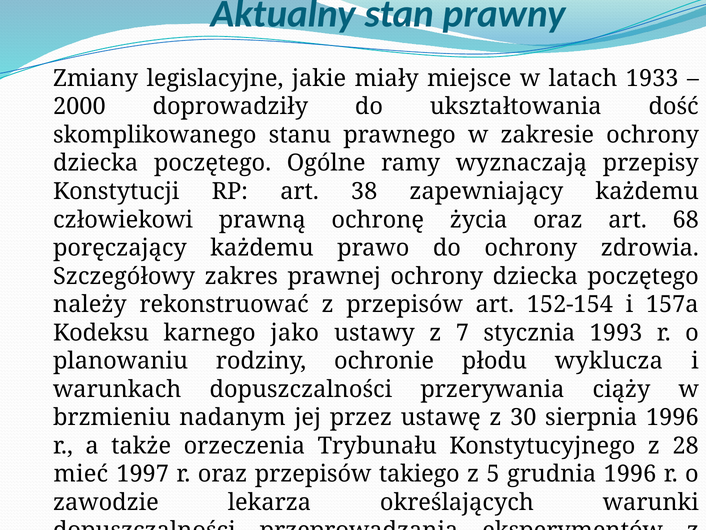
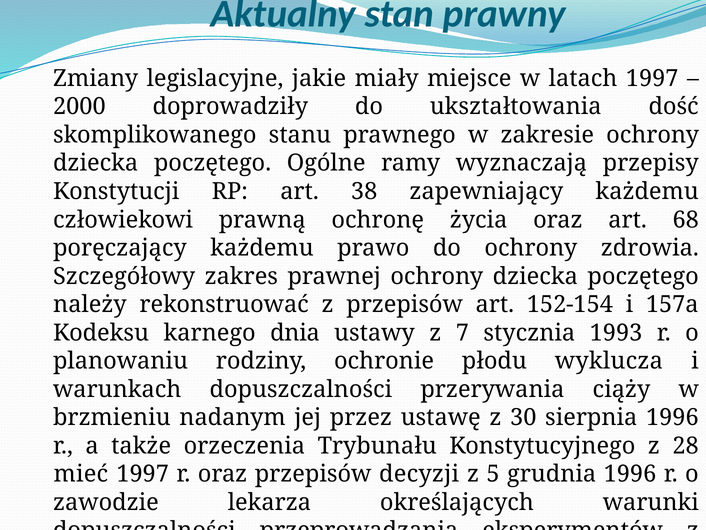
latach 1933: 1933 -> 1997
jako: jako -> dnia
takiego: takiego -> decyzji
